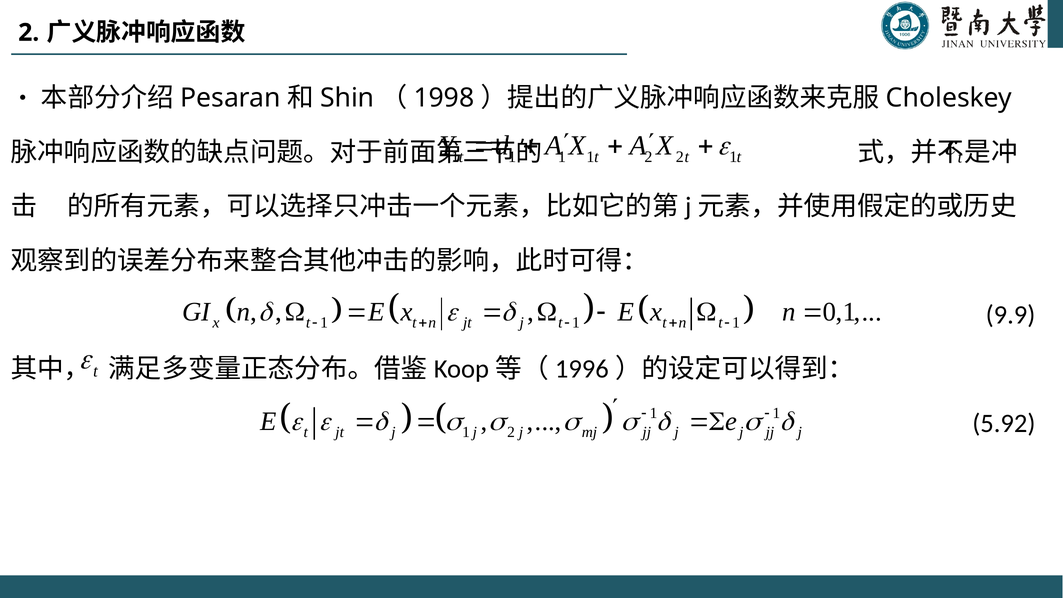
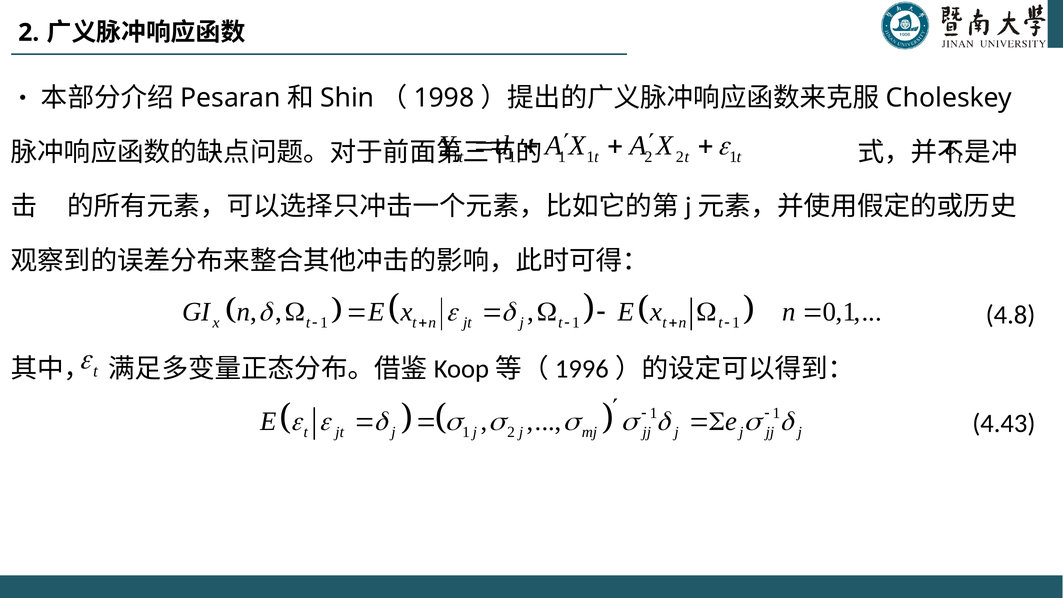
9.9: 9.9 -> 4.8
5.92: 5.92 -> 4.43
